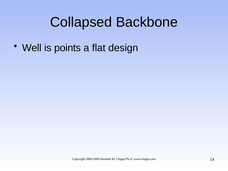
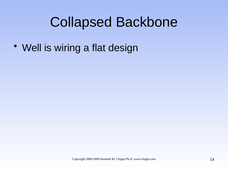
points: points -> wiring
